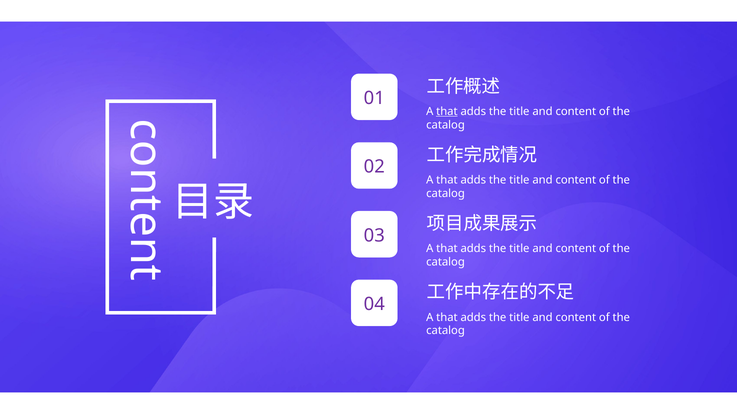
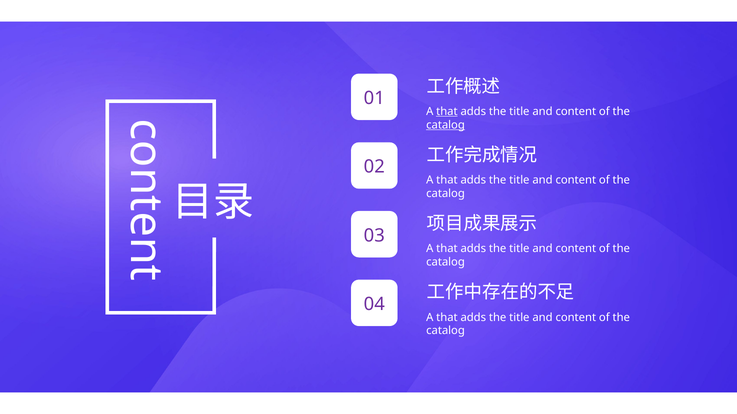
catalog at (446, 125) underline: none -> present
